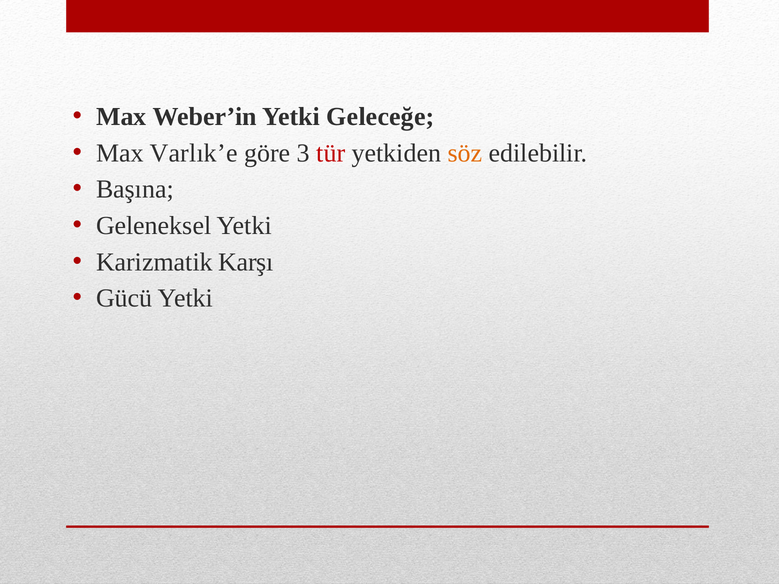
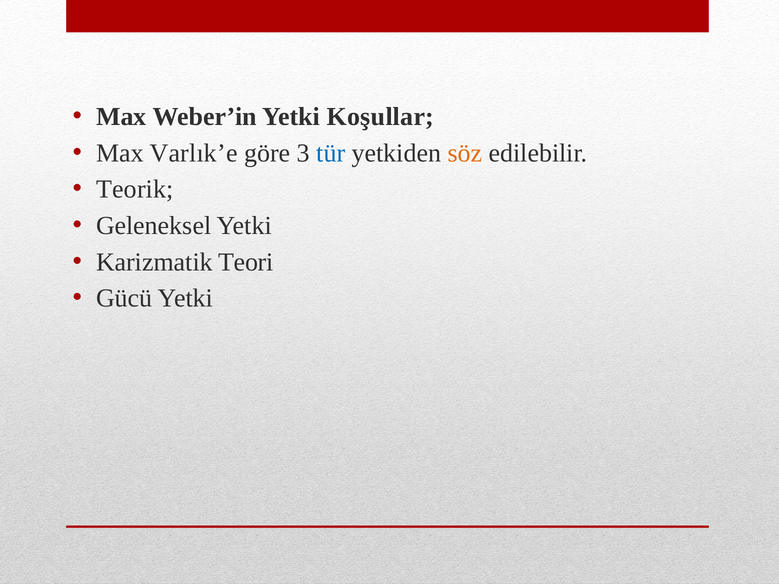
Geleceğe: Geleceğe -> Koşullar
tür colour: red -> blue
Başına: Başına -> Teorik
Karşı: Karşı -> Teori
